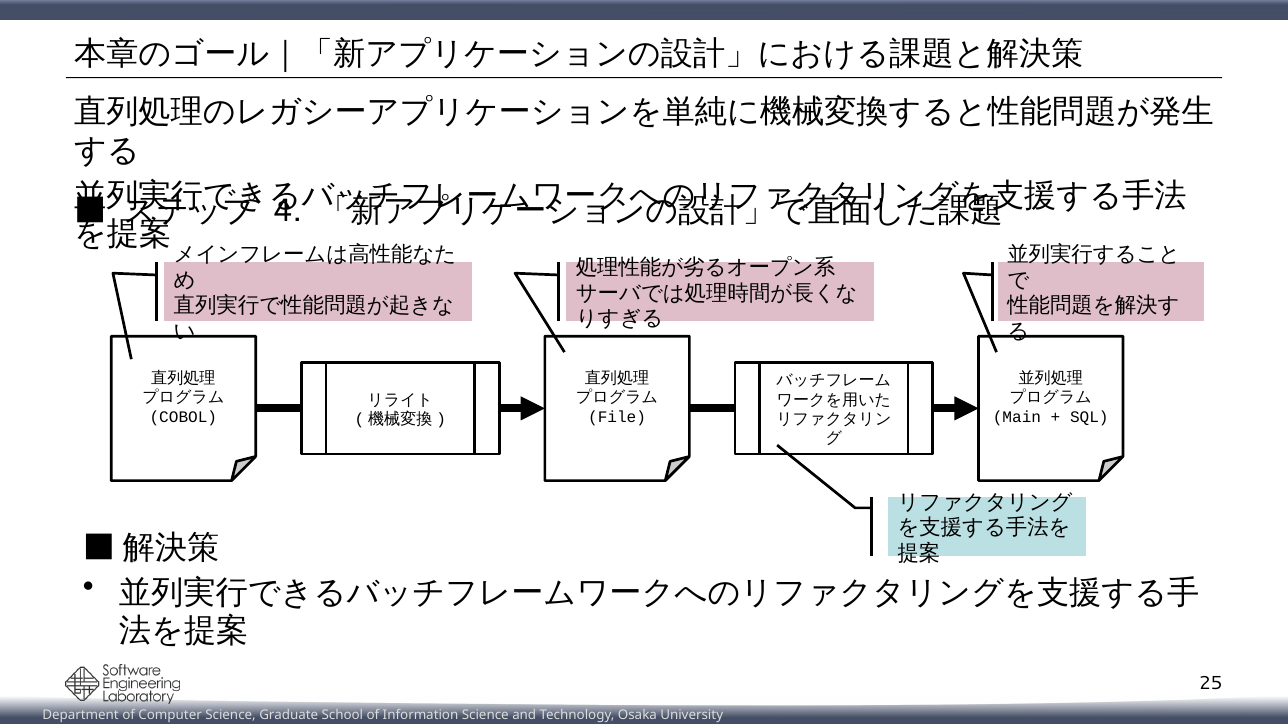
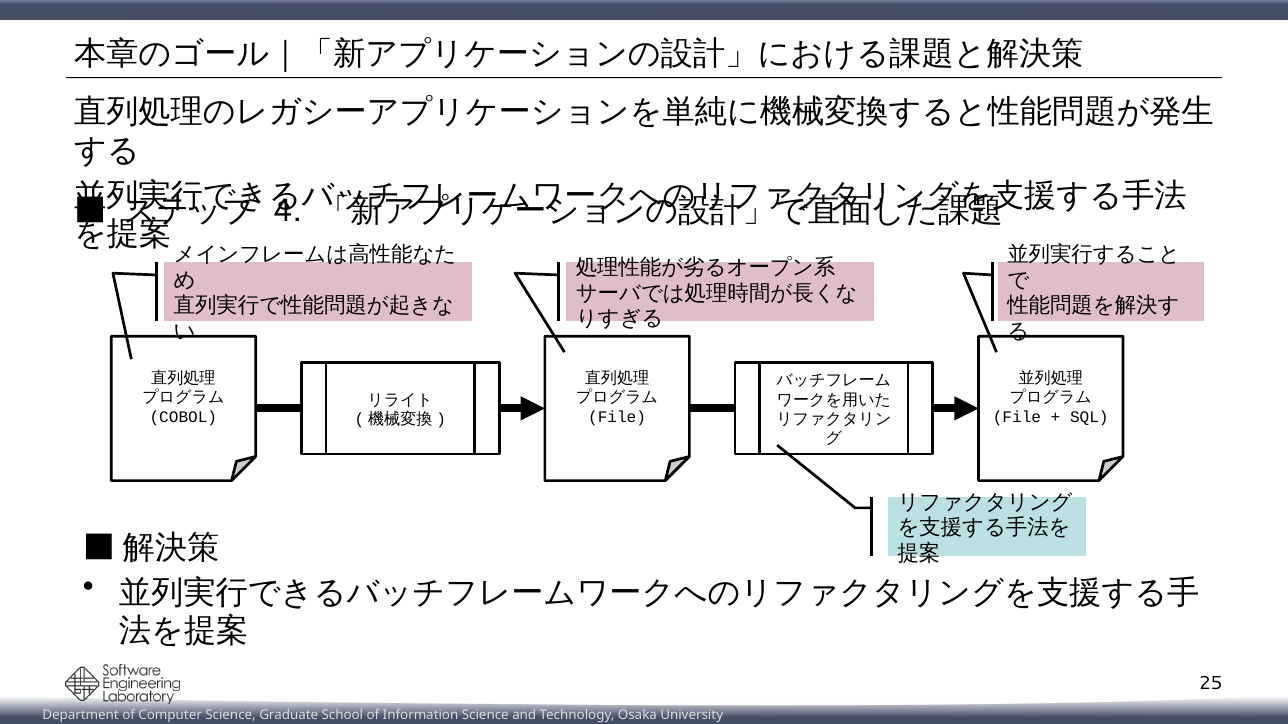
Main at (1017, 417): Main -> File
